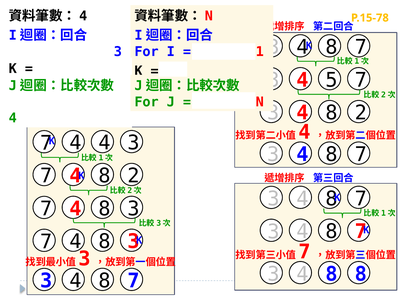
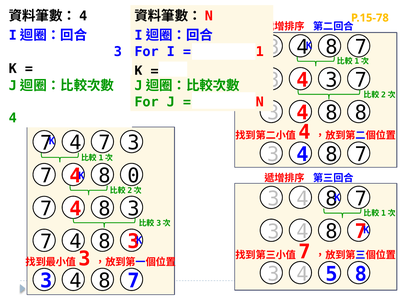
4 5: 5 -> 3
2 at (361, 113): 2 -> 8
4 4: 4 -> 7
2 at (134, 175): 2 -> 0
8 at (332, 273): 8 -> 5
